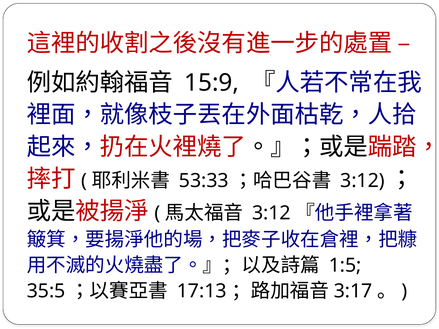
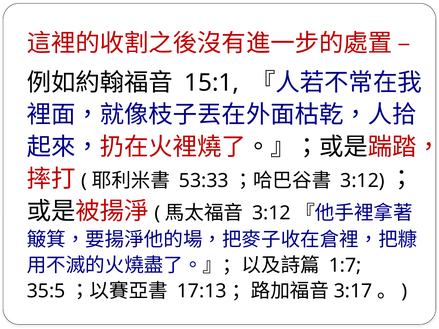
15:9: 15:9 -> 15:1
1:5: 1:5 -> 1:7
